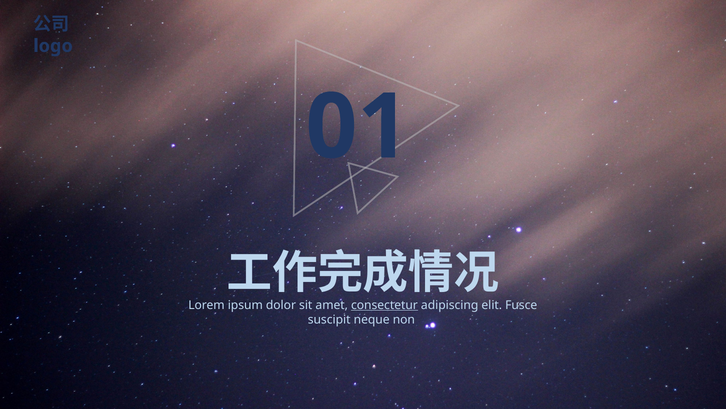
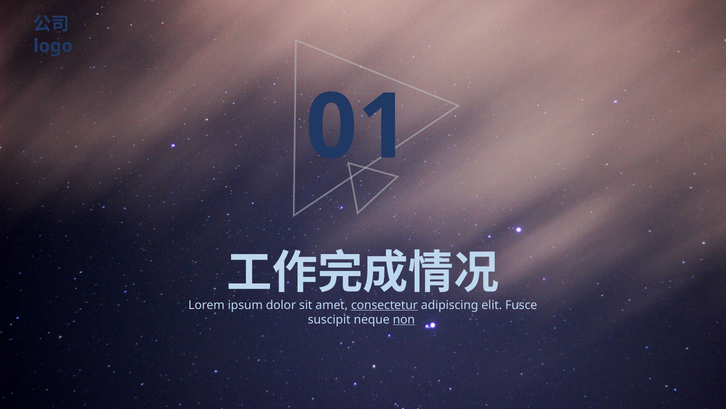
non underline: none -> present
